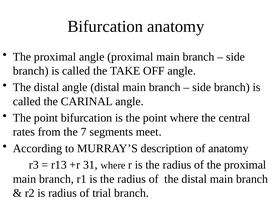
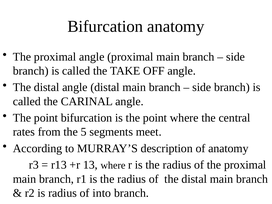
7: 7 -> 5
31: 31 -> 13
trial: trial -> into
